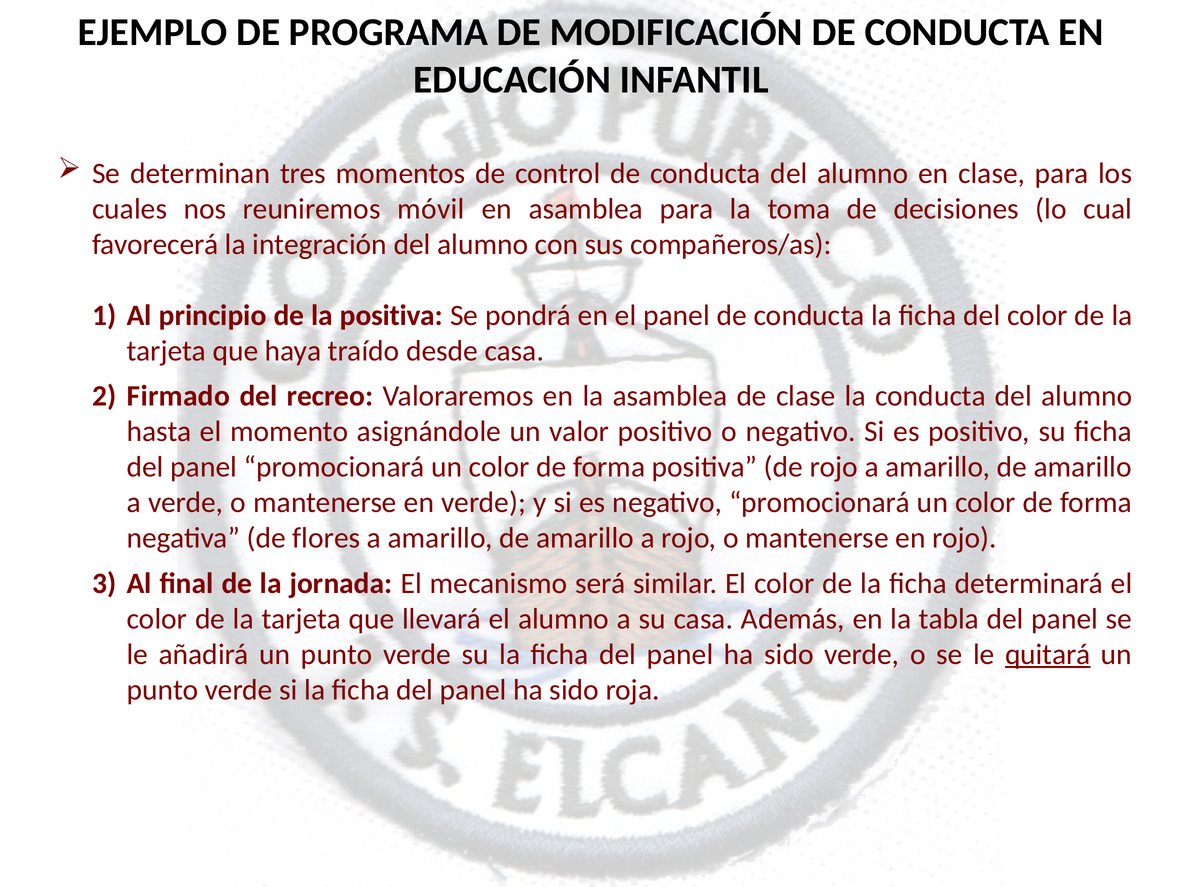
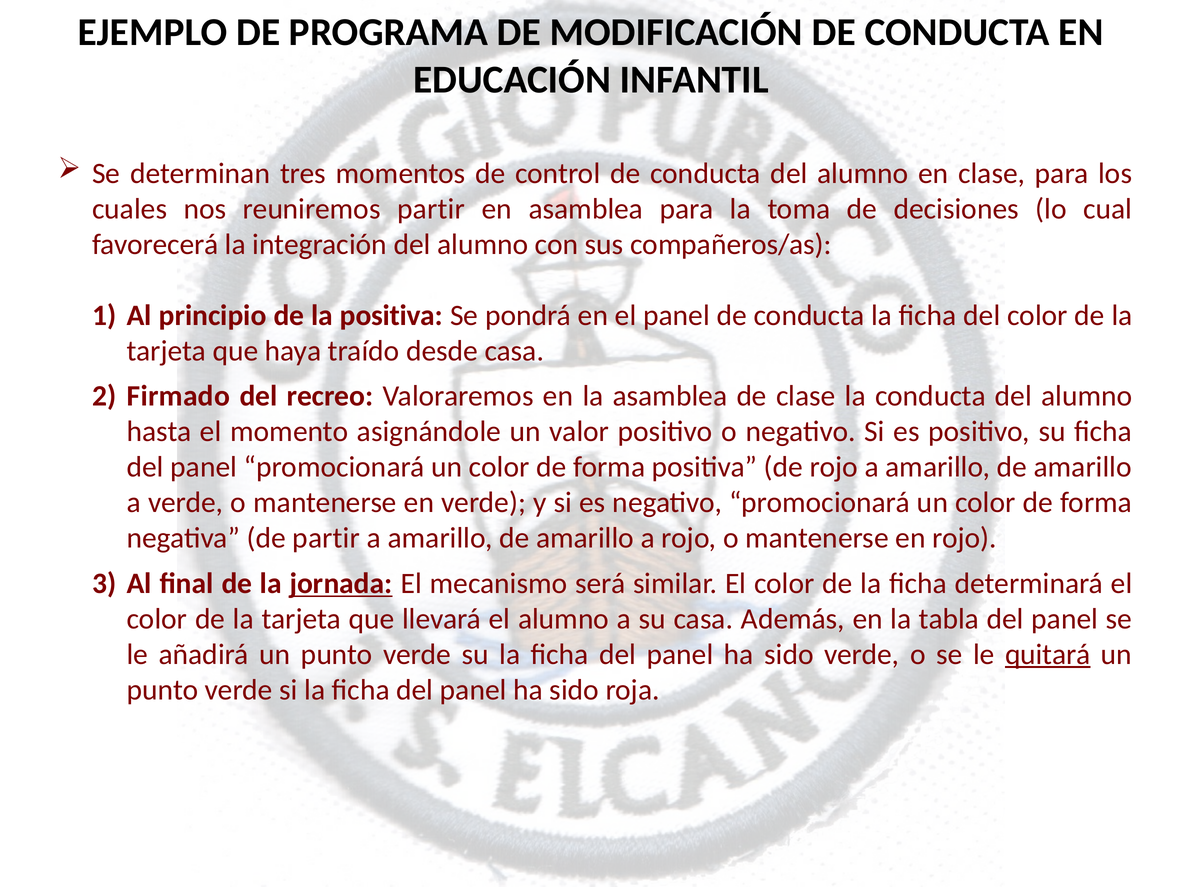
reuniremos móvil: móvil -> partir
de flores: flores -> partir
jornada underline: none -> present
